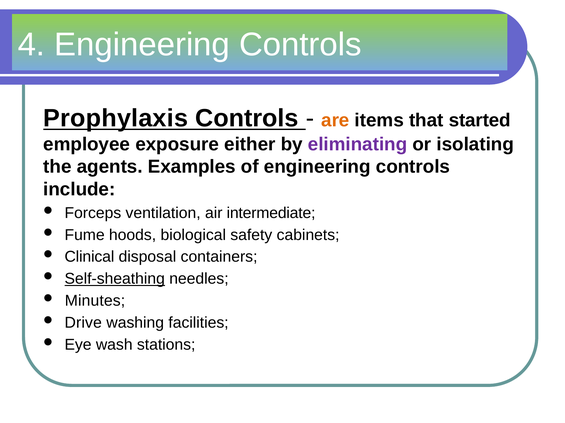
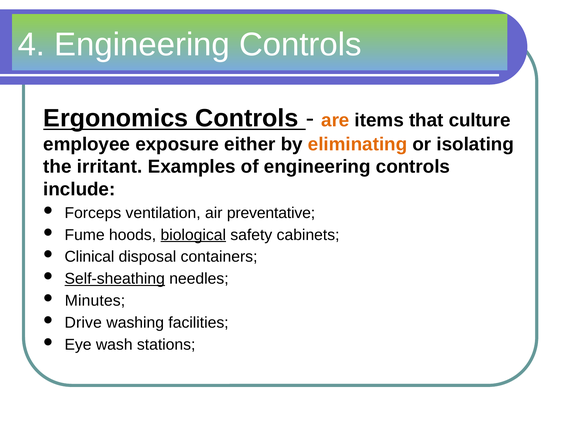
Prophylaxis: Prophylaxis -> Ergonomics
started: started -> culture
eliminating colour: purple -> orange
agents: agents -> irritant
intermediate: intermediate -> preventative
biological underline: none -> present
